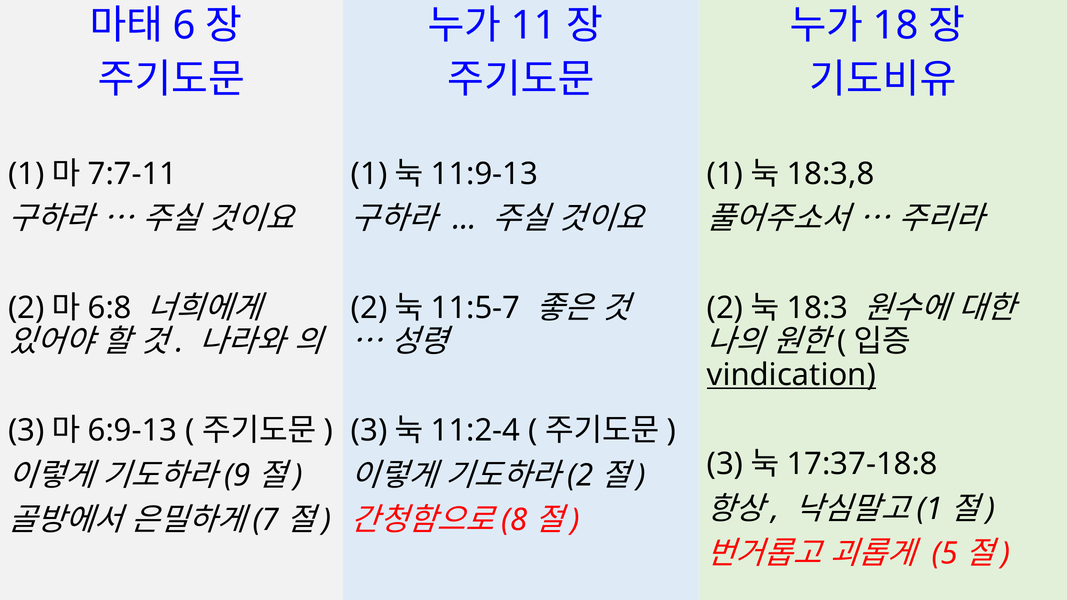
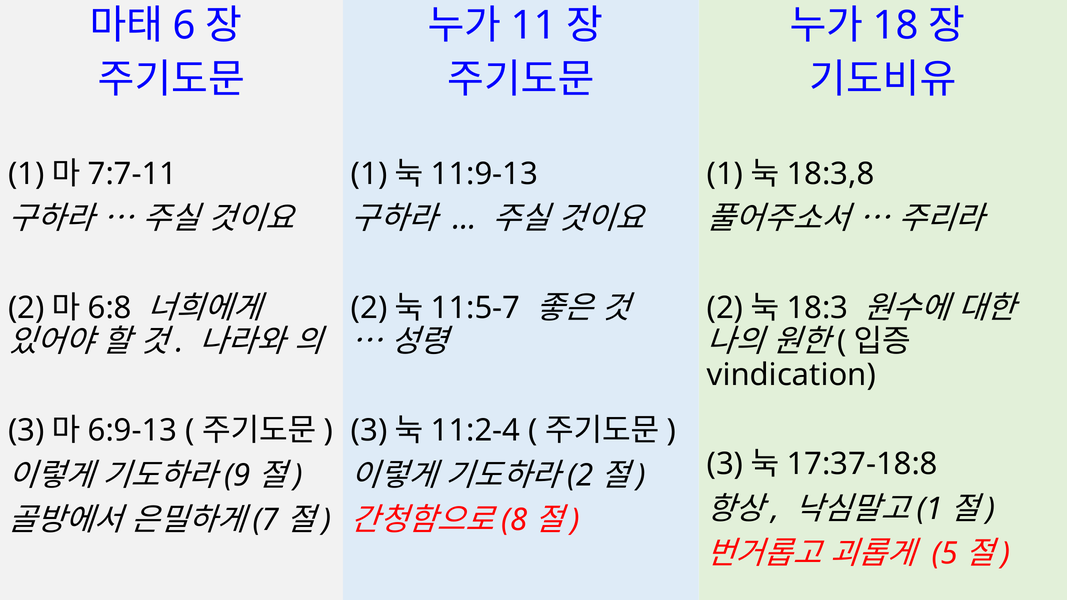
vindication underline: present -> none
